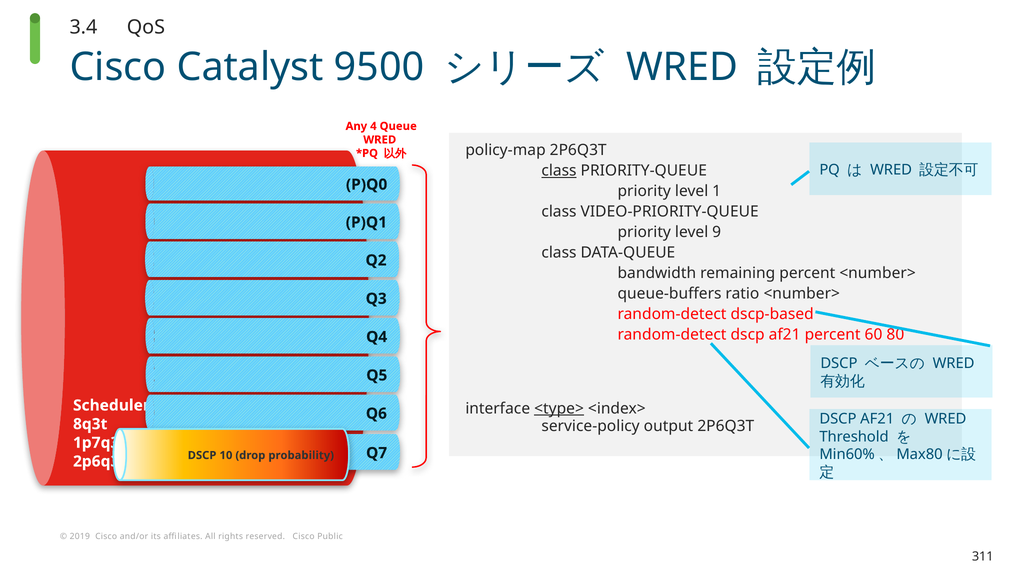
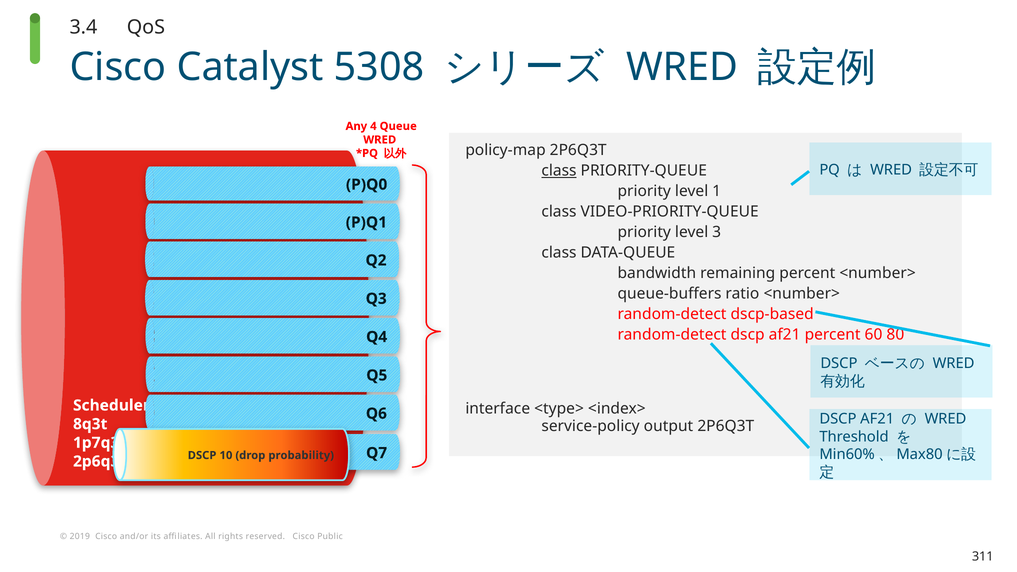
9500: 9500 -> 5308
9: 9 -> 3
<type> underline: present -> none
